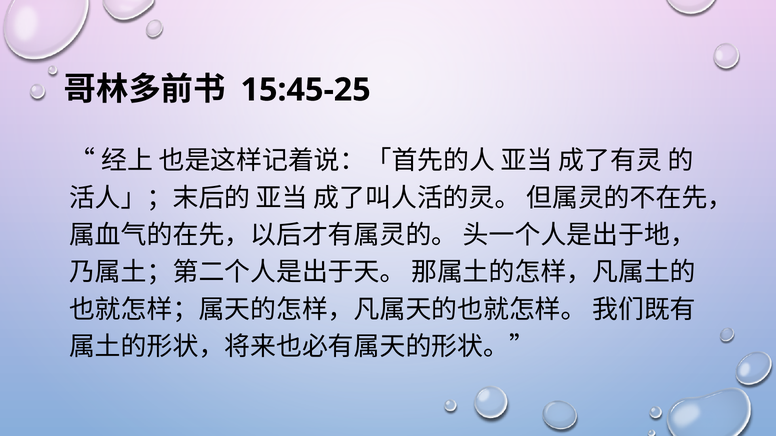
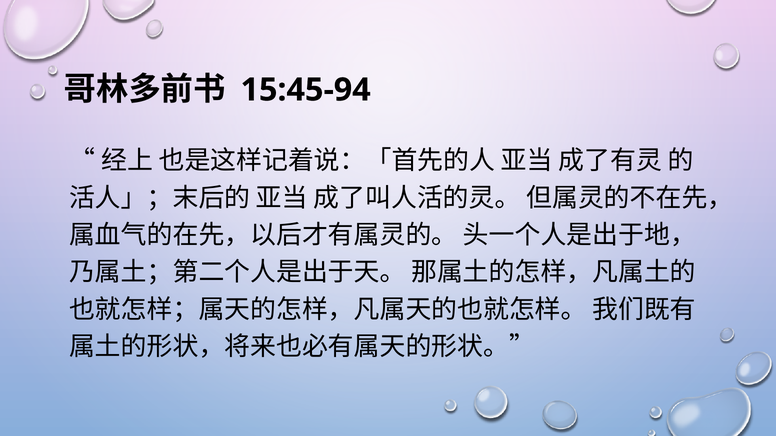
15:45-25: 15:45-25 -> 15:45-94
